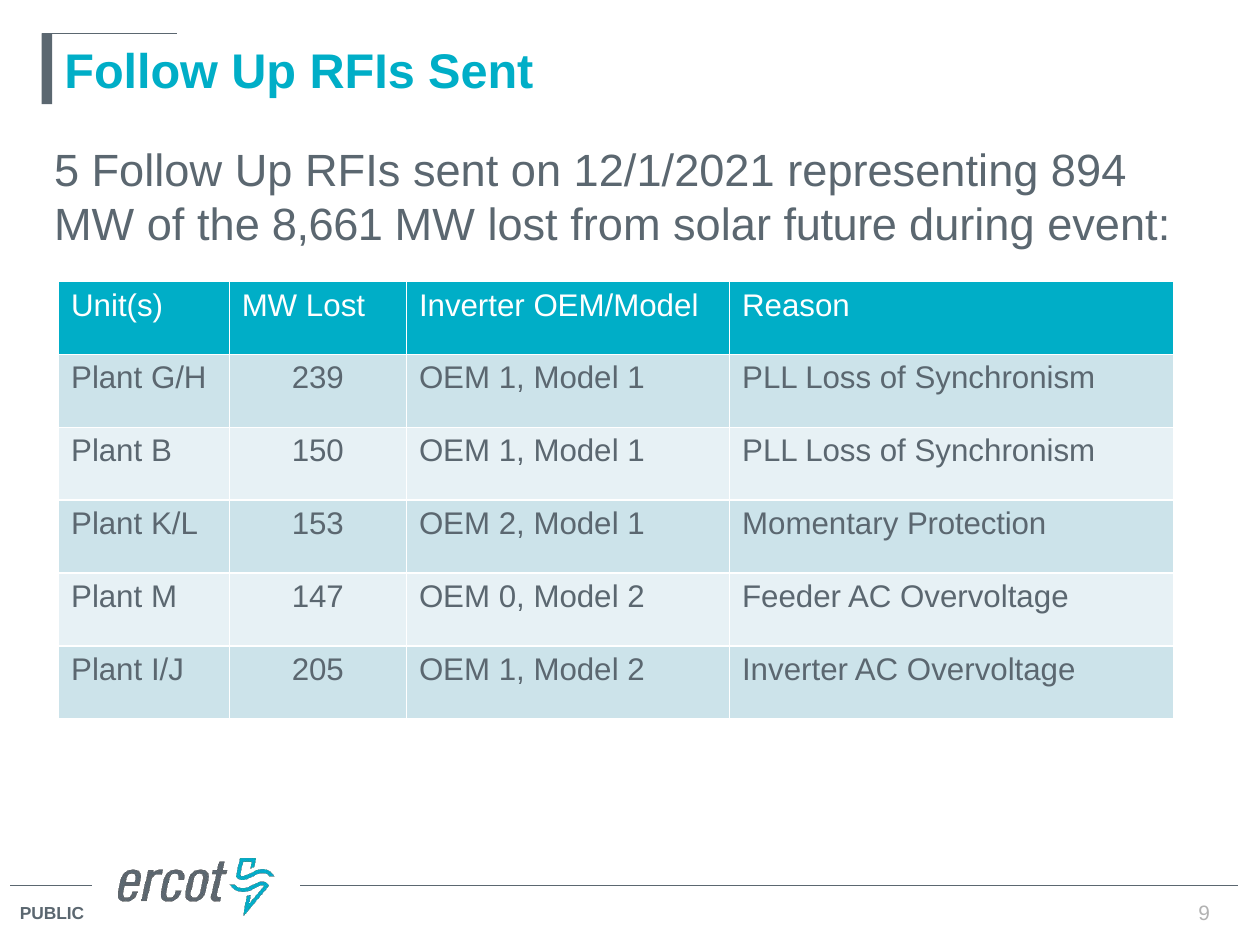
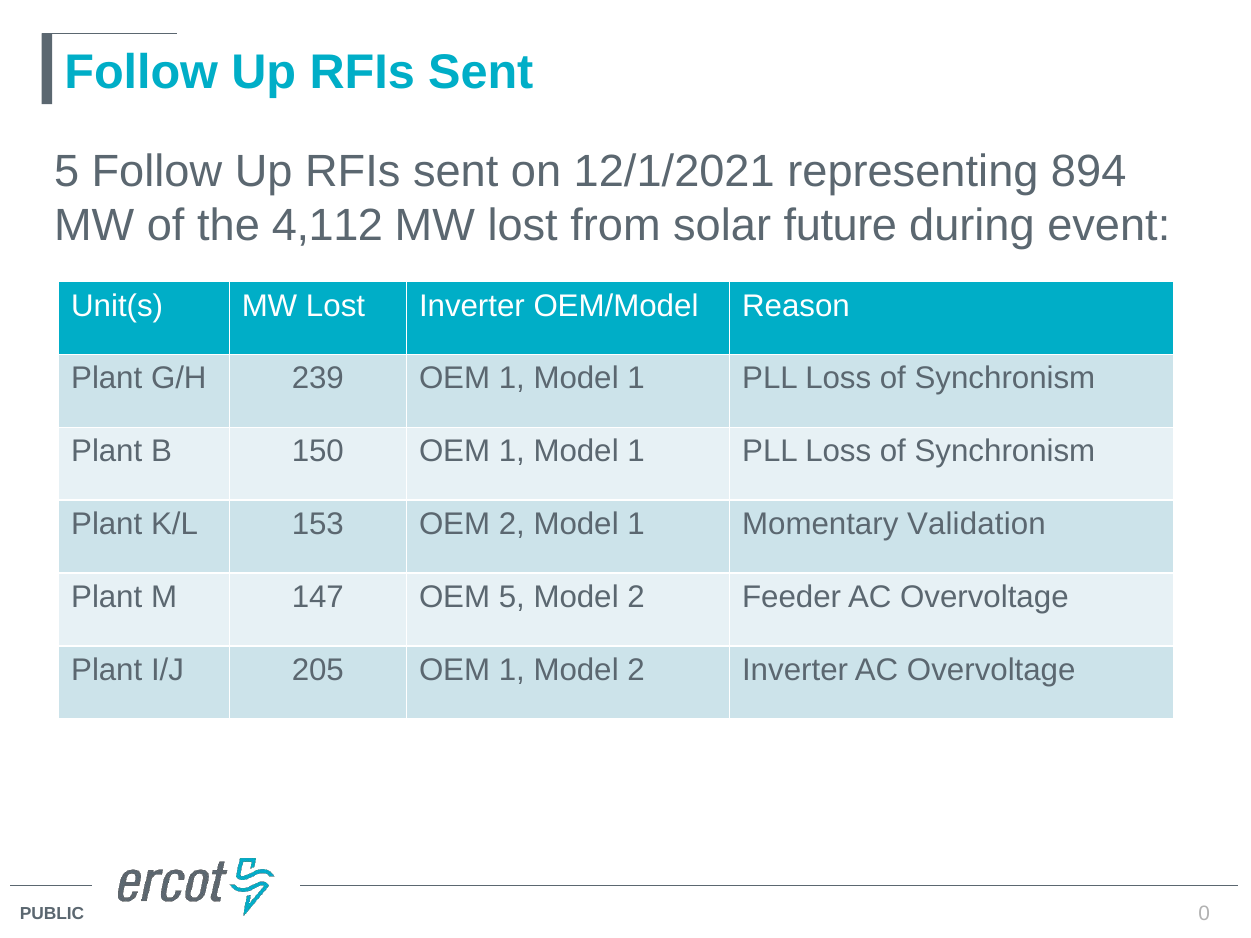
8,661: 8,661 -> 4,112
Protection: Protection -> Validation
OEM 0: 0 -> 5
9: 9 -> 0
